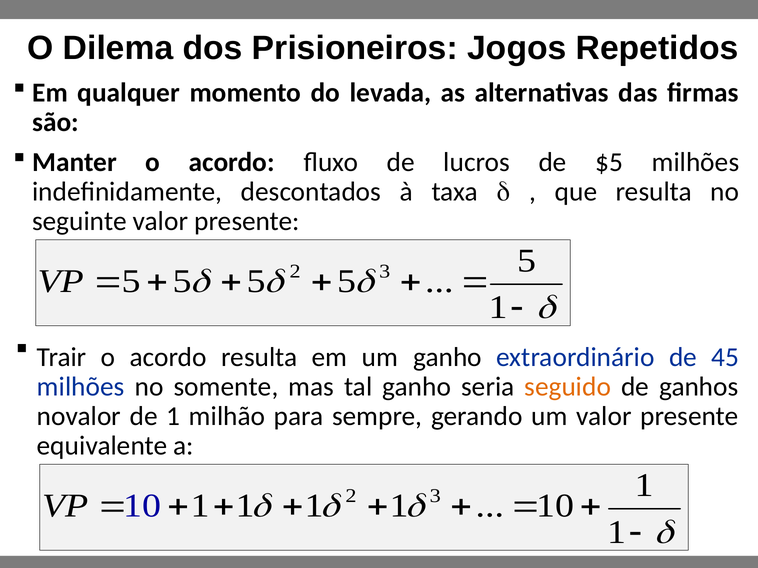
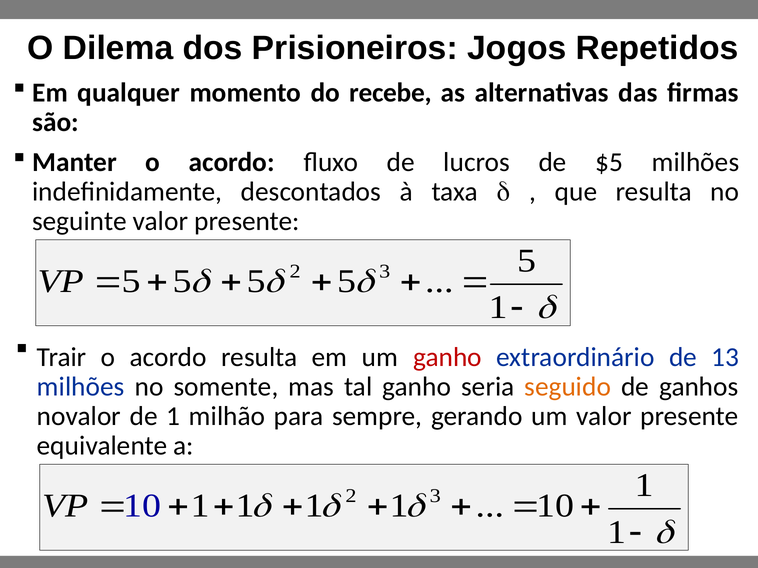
levada: levada -> recebe
ganho at (447, 357) colour: black -> red
45: 45 -> 13
